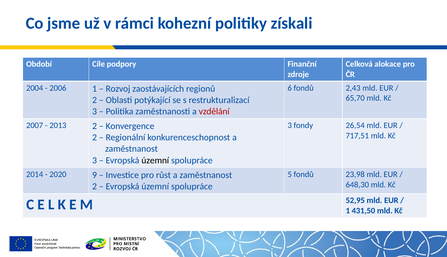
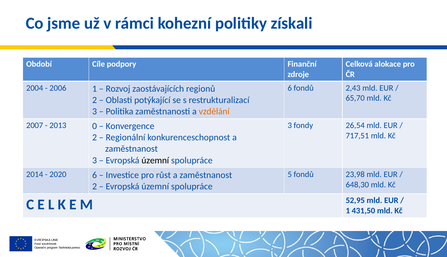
vzdělání colour: red -> orange
2013 2: 2 -> 0
2020 9: 9 -> 6
